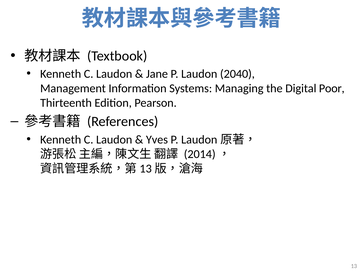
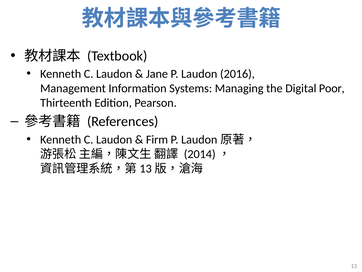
2040: 2040 -> 2016
Yves: Yves -> Firm
